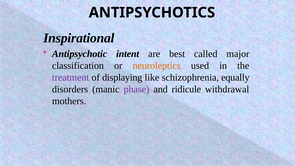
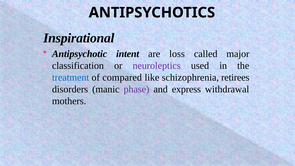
best: best -> loss
neuroleptics colour: orange -> purple
treatment colour: purple -> blue
displaying: displaying -> compared
equally: equally -> retirees
ridicule: ridicule -> express
